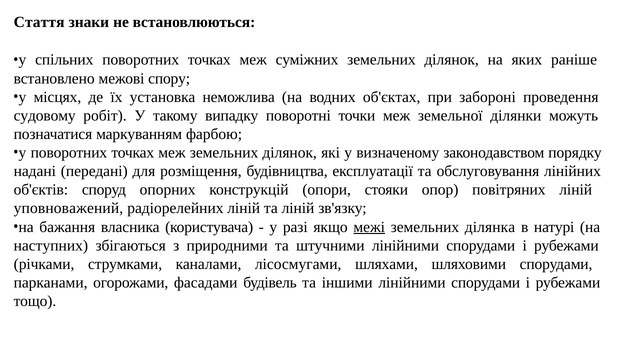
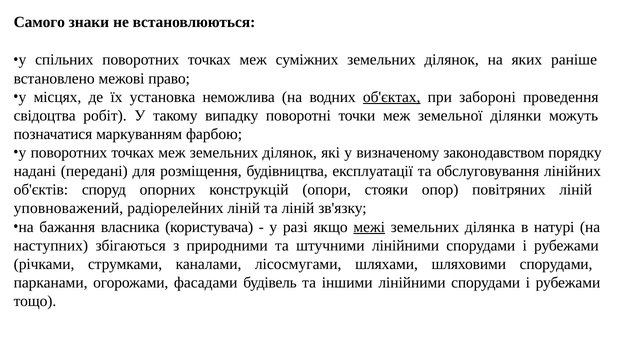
Стаття: Стаття -> Самого
спору: спору -> право
об'єктах underline: none -> present
судовому: судовому -> свідоцтва
